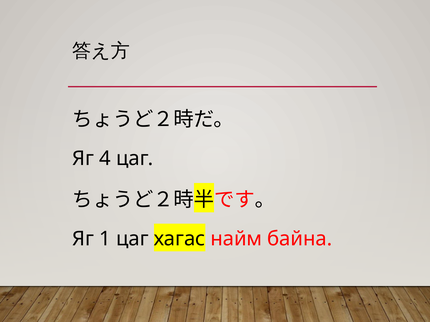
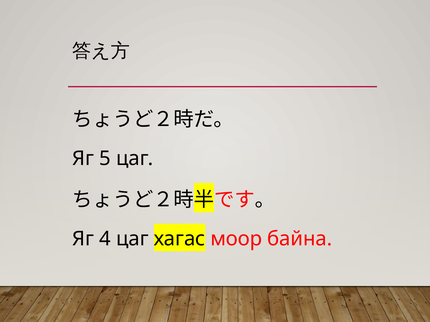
4: 4 -> 5
1: 1 -> 4
найм: найм -> моор
